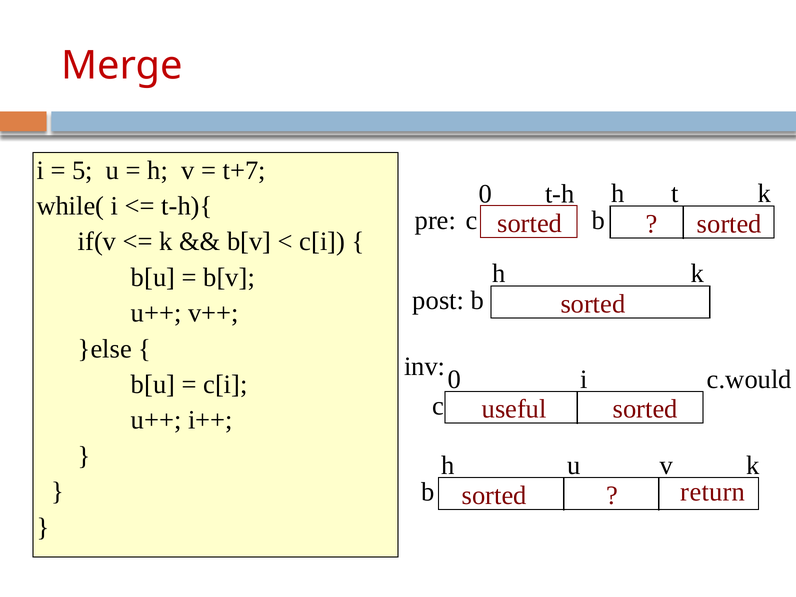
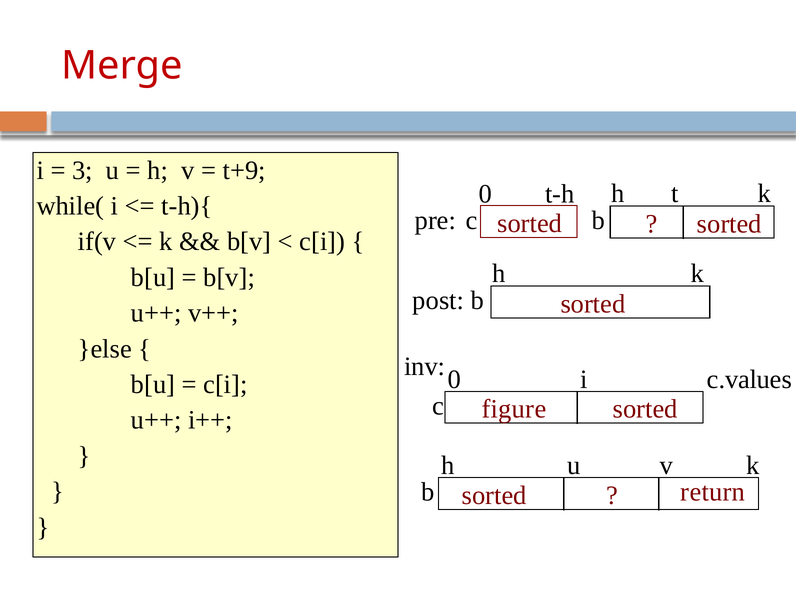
5: 5 -> 3
t+7: t+7 -> t+9
c.would: c.would -> c.values
useful: useful -> figure
